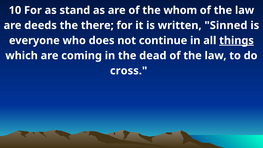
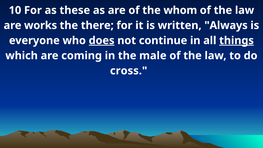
stand: stand -> these
deeds: deeds -> works
Sinned: Sinned -> Always
does underline: none -> present
dead: dead -> male
